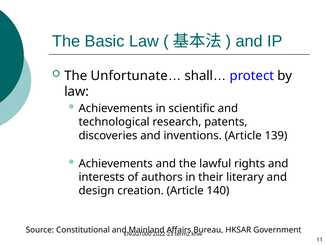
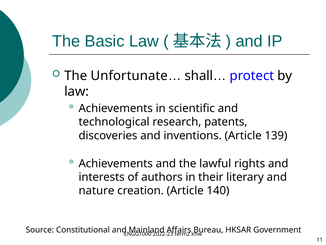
design: design -> nature
